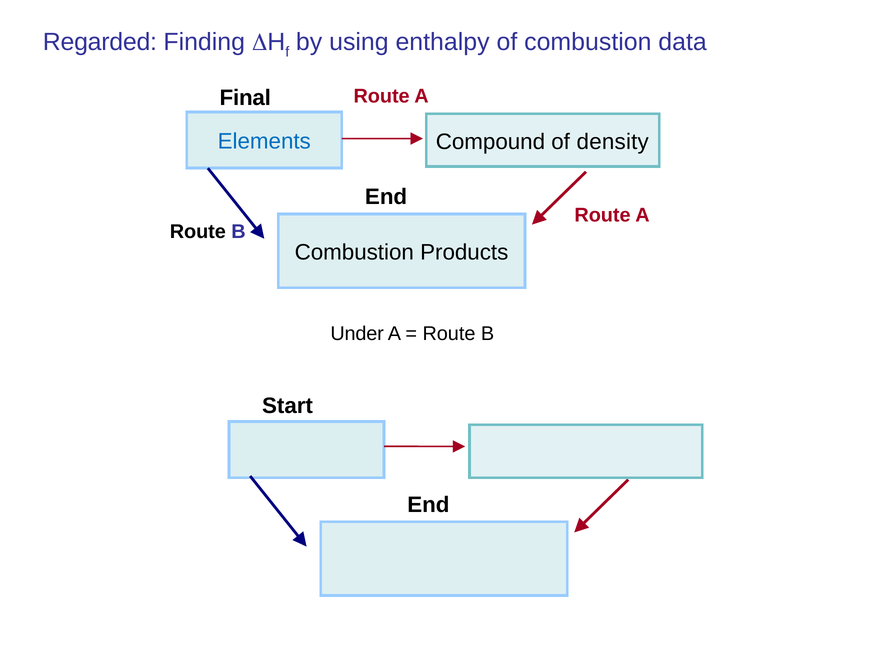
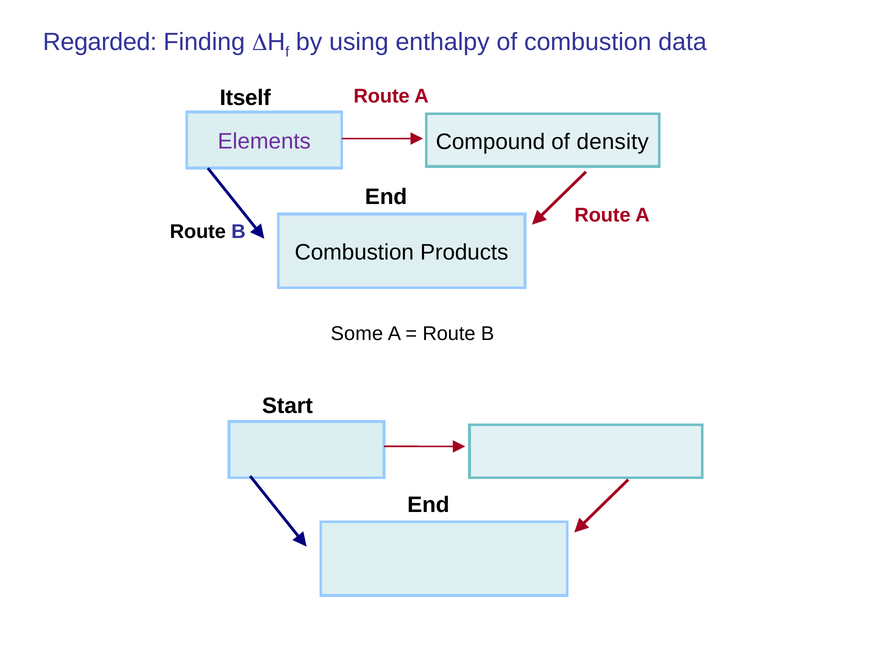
Final: Final -> Itself
Elements colour: blue -> purple
Under: Under -> Some
